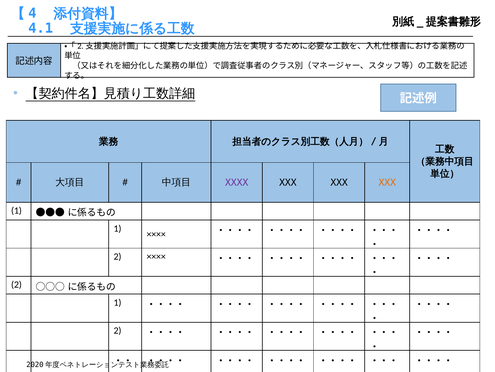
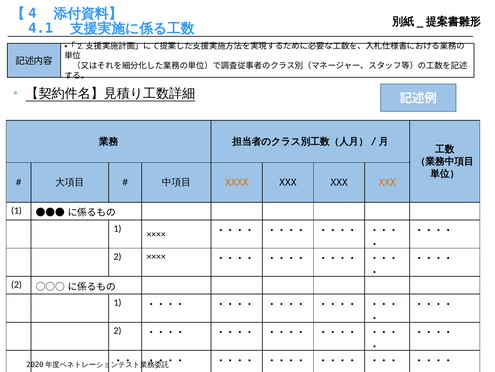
XXXX colour: purple -> orange
